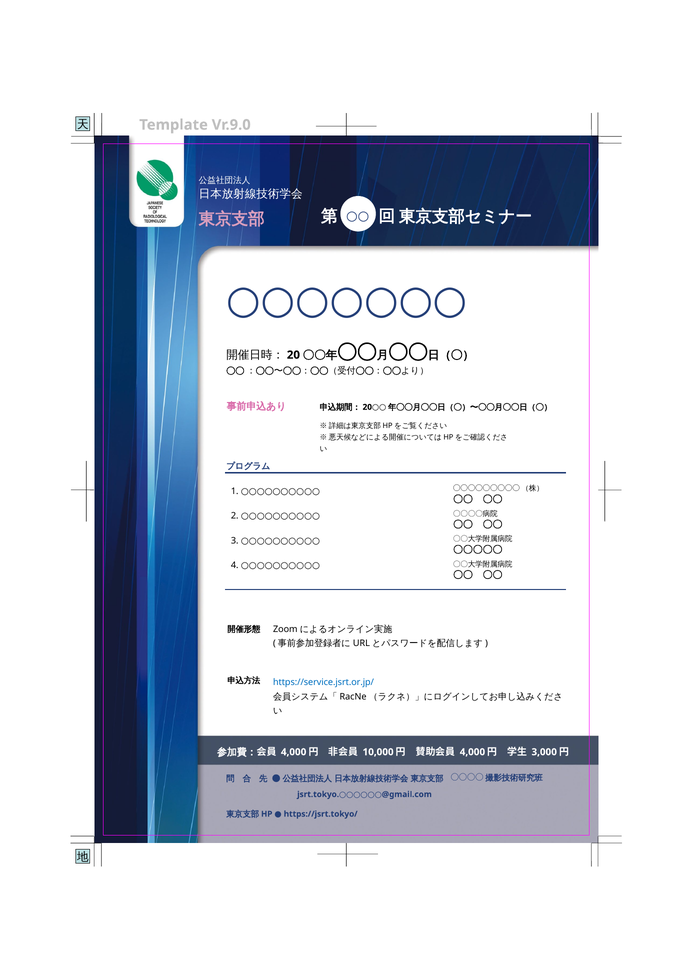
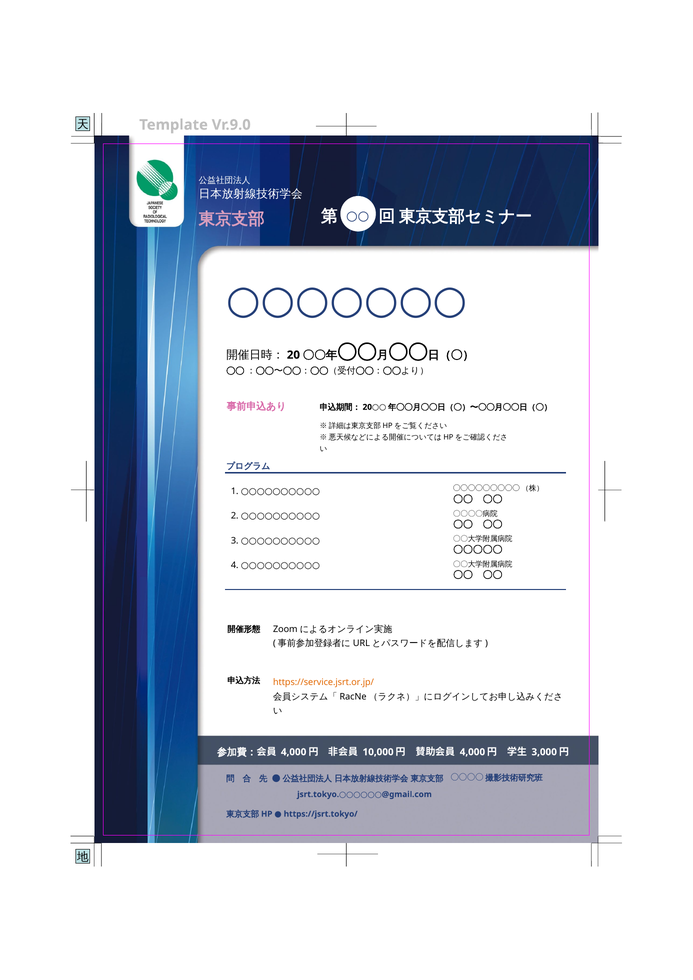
https://service.jsrt.or.jp/ colour: blue -> orange
